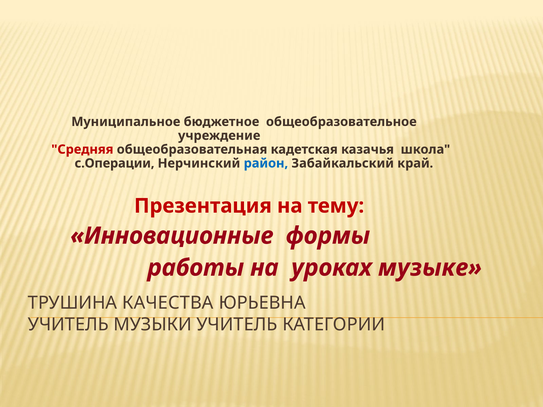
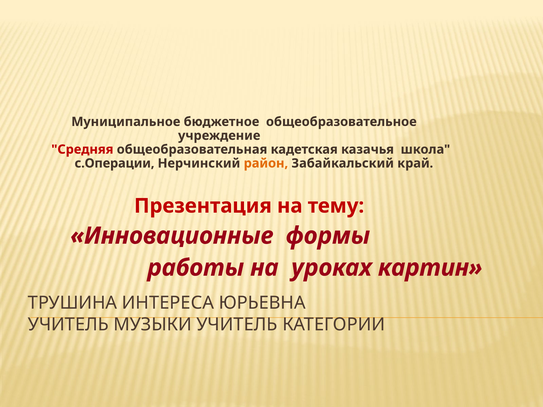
район colour: blue -> orange
музыке: музыке -> картин
КАЧЕСТВА: КАЧЕСТВА -> ИНТЕРЕСА
